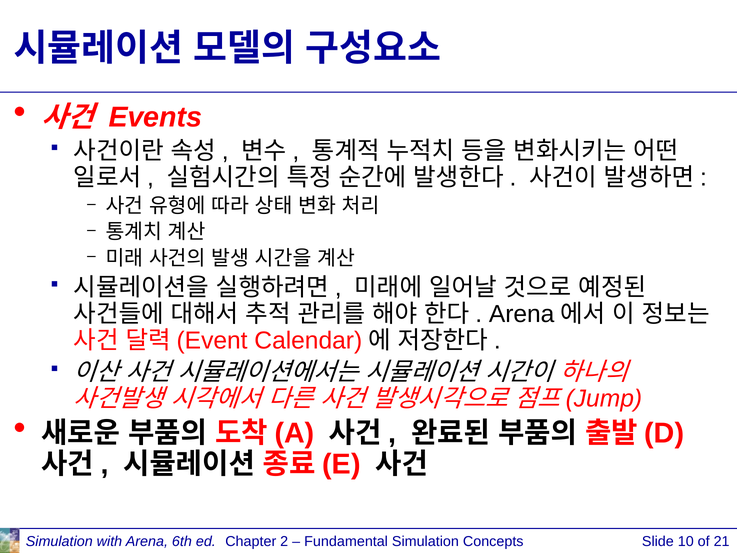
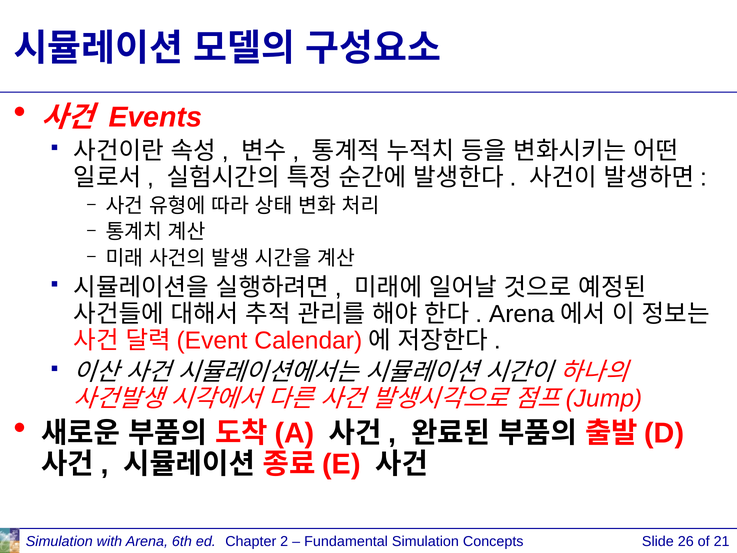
10: 10 -> 26
